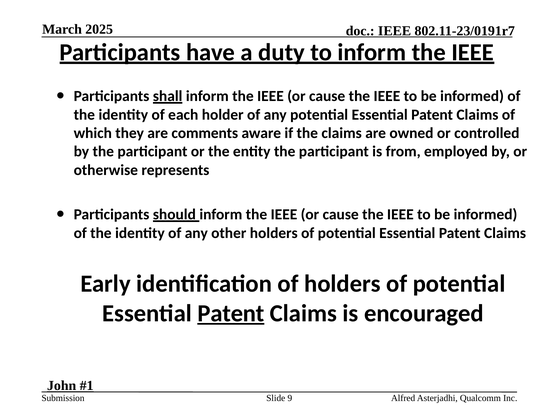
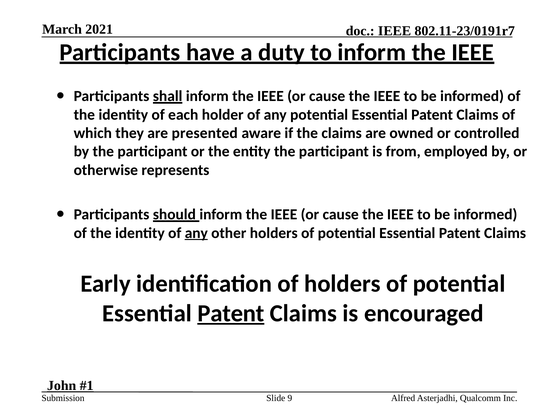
2025: 2025 -> 2021
comments: comments -> presented
any at (196, 233) underline: none -> present
